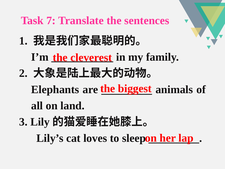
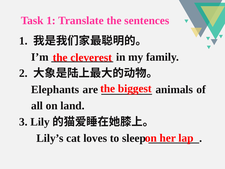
Task 7: 7 -> 1
